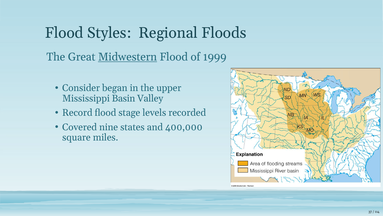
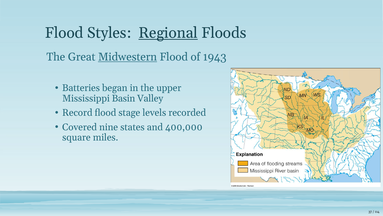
Regional underline: none -> present
1999: 1999 -> 1943
Consider: Consider -> Batteries
